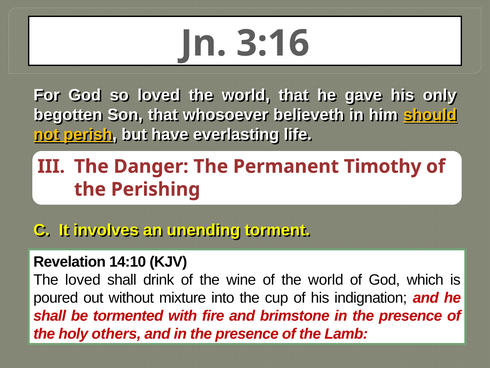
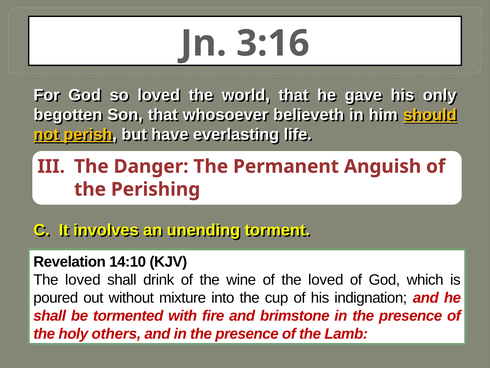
Timothy: Timothy -> Anguish
of the world: world -> loved
